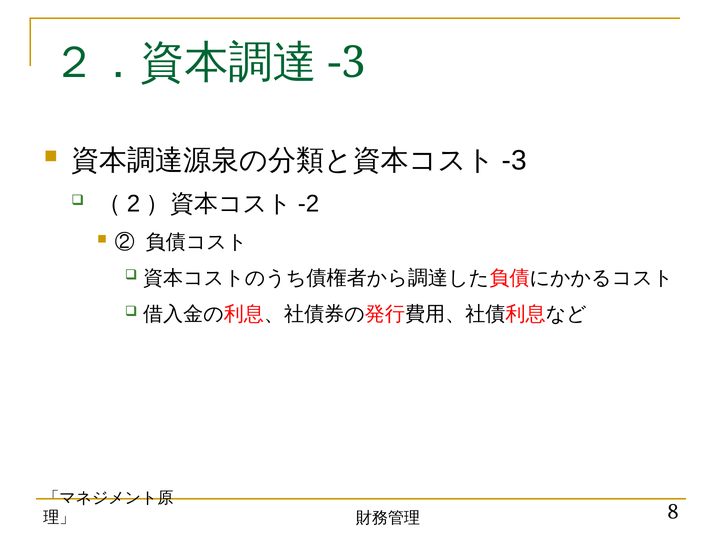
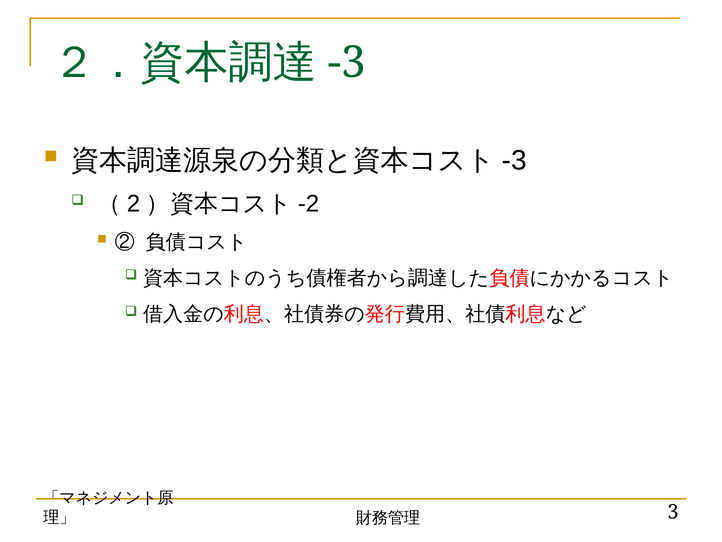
8: 8 -> 3
